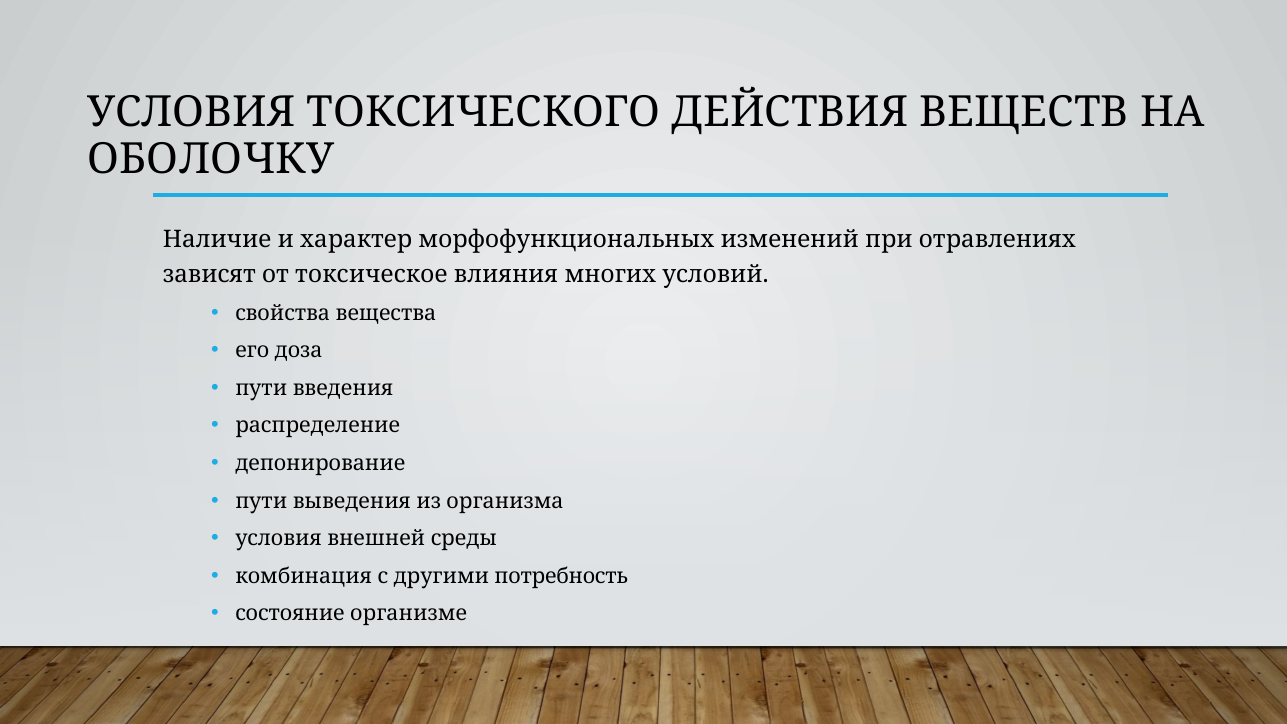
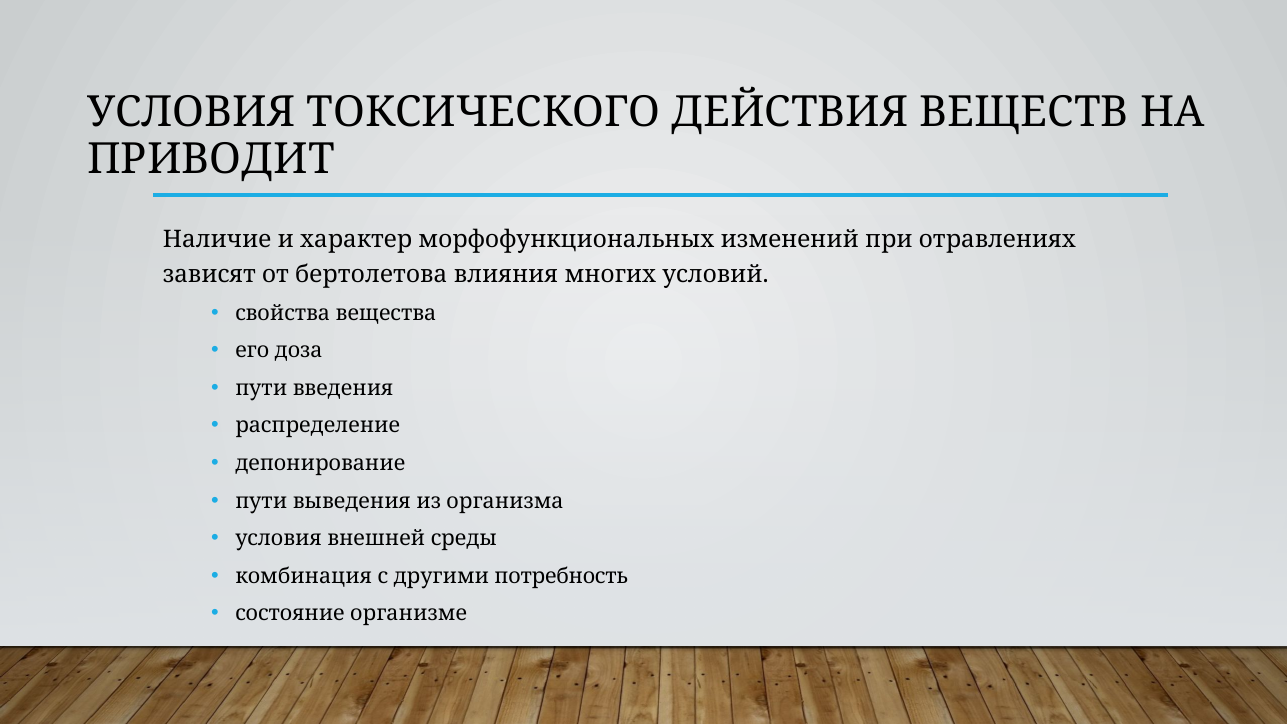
ОБОЛОЧКУ: ОБОЛОЧКУ -> ПРИВОДИТ
токсическое: токсическое -> бертолетова
